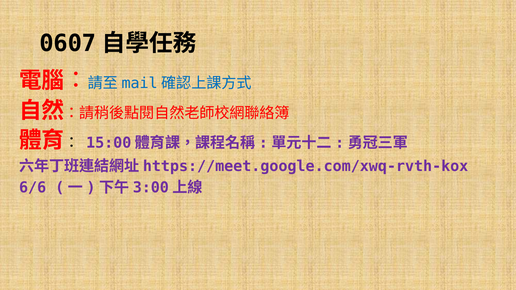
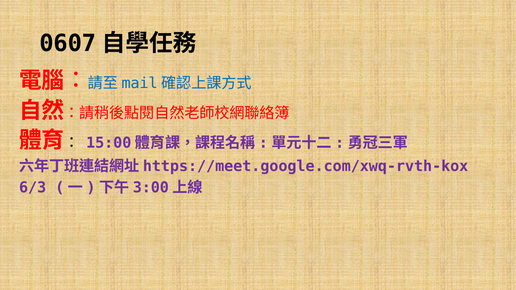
6/6: 6/6 -> 6/3
